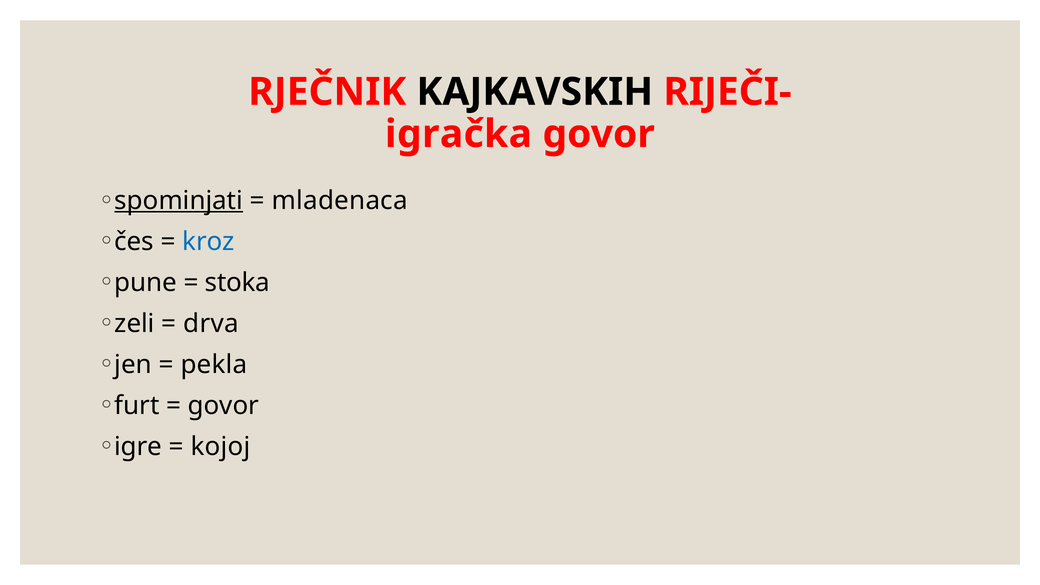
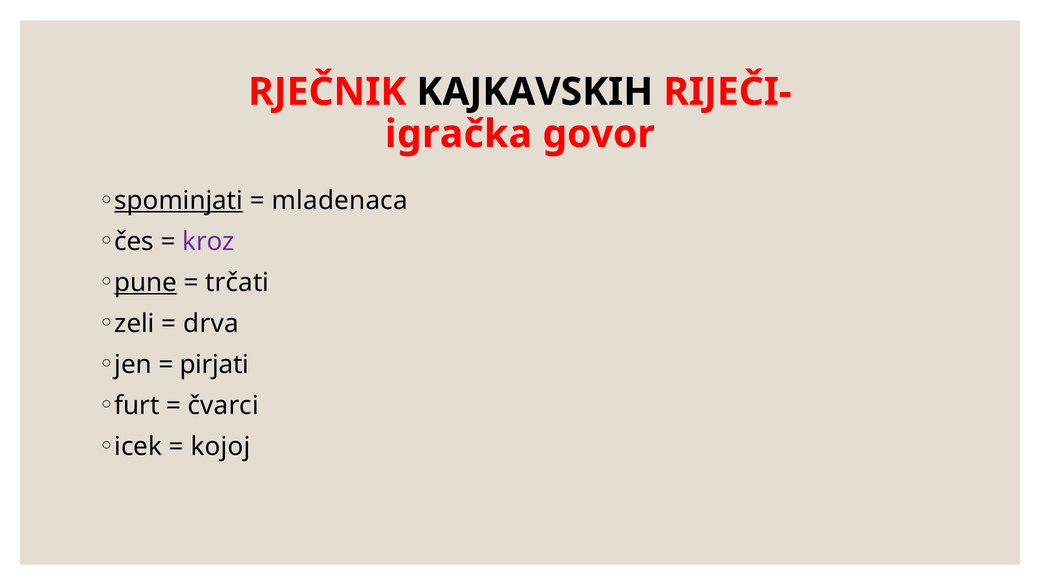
kroz colour: blue -> purple
pune underline: none -> present
stoka: stoka -> trčati
pekla: pekla -> pirjati
govor at (223, 406): govor -> čvarci
igre: igre -> icek
